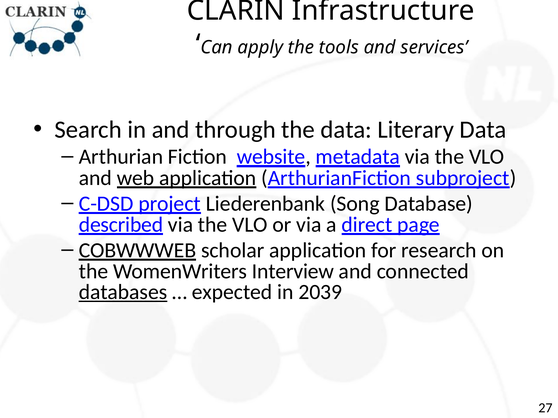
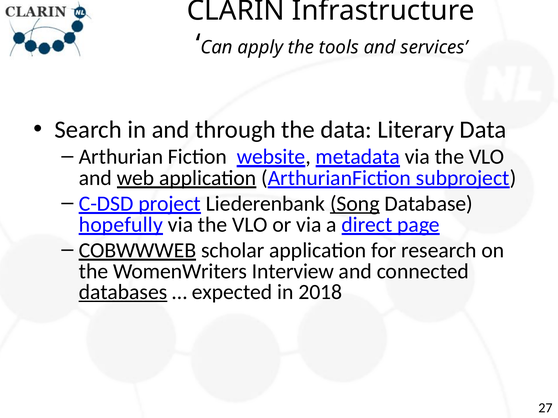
Song underline: none -> present
described: described -> hopefully
2039: 2039 -> 2018
